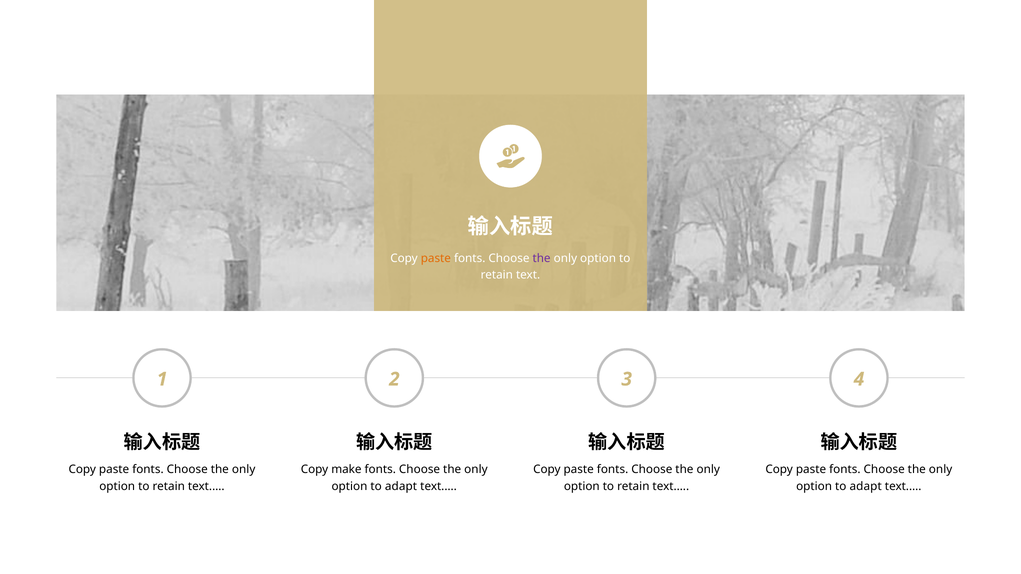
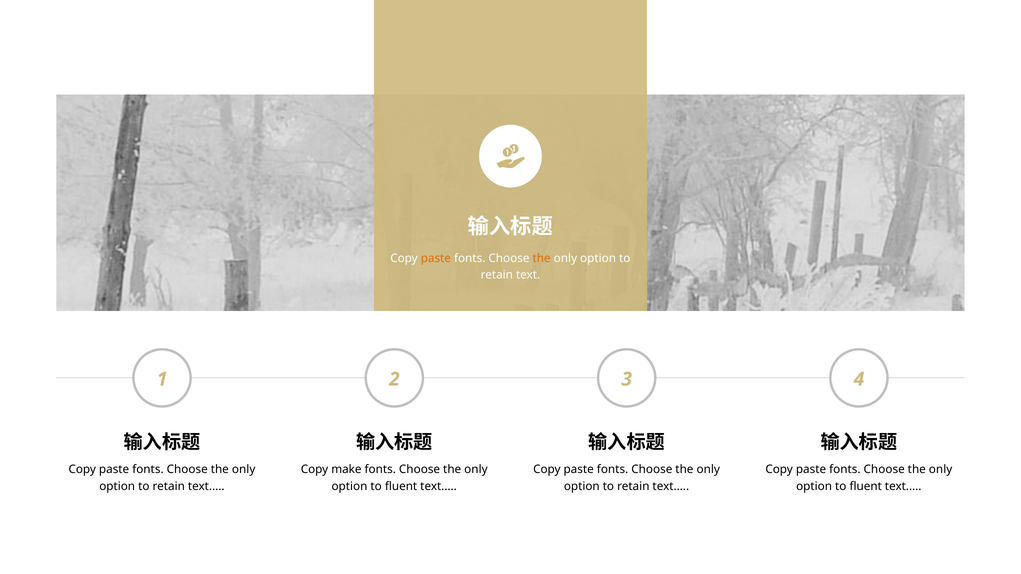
the at (542, 258) colour: purple -> orange
adapt at (401, 487): adapt -> fluent
adapt at (866, 487): adapt -> fluent
